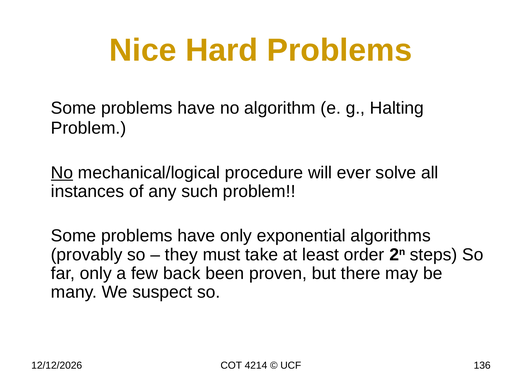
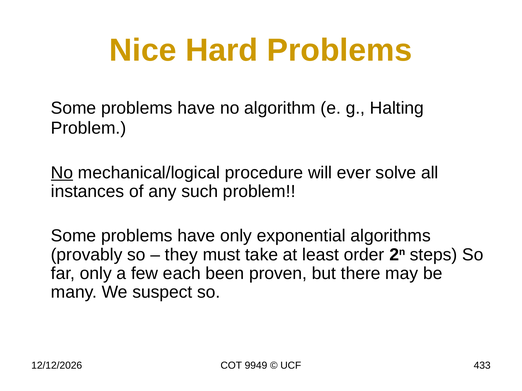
back: back -> each
4214: 4214 -> 9949
136: 136 -> 433
